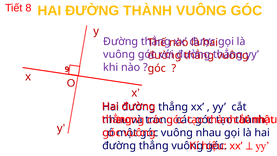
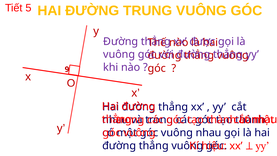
8: 8 -> 5
ĐƯỜNG THÀNH: THÀNH -> TRUNG
